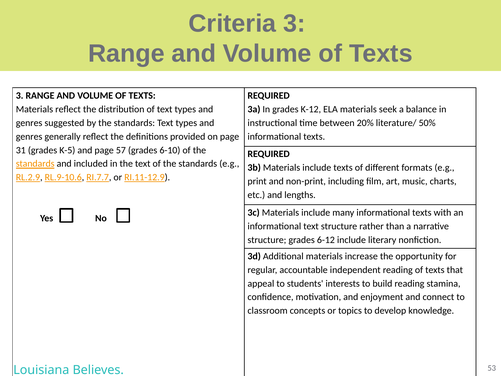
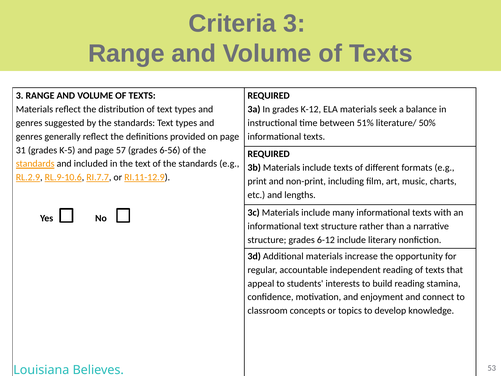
20%: 20% -> 51%
6-10: 6-10 -> 6-56
